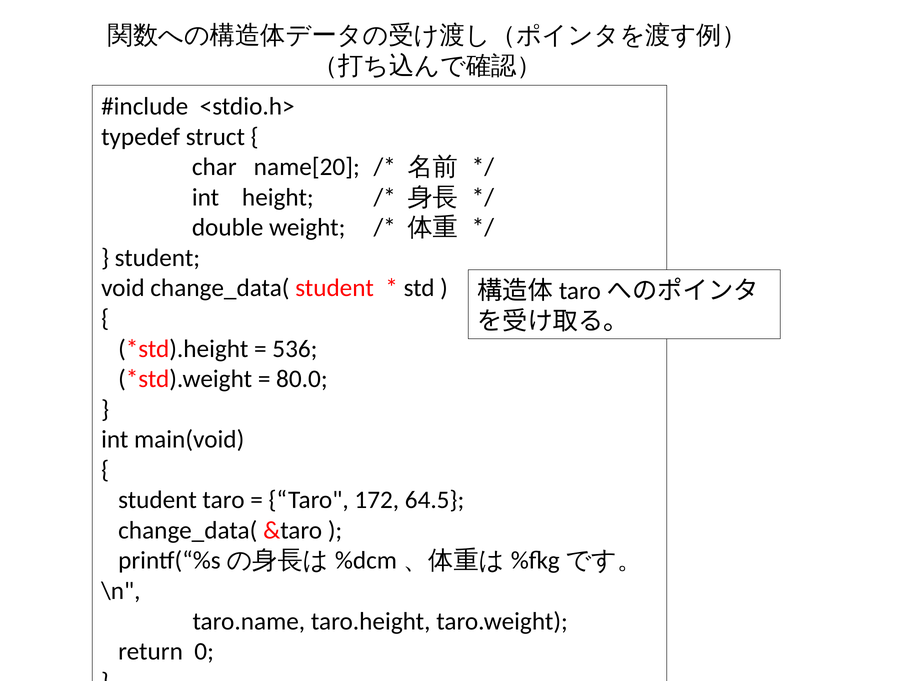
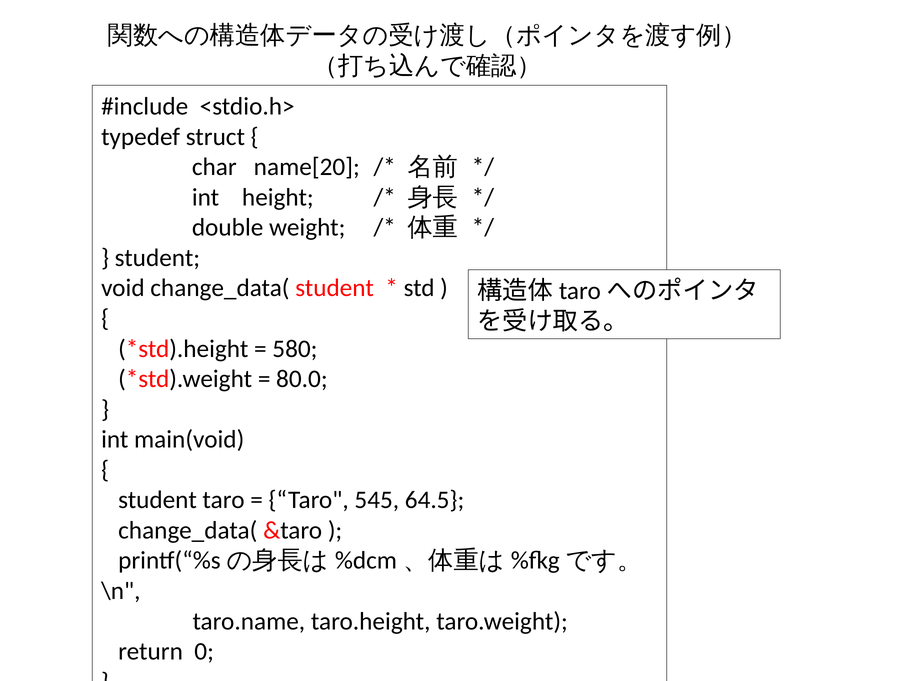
536: 536 -> 580
172: 172 -> 545
